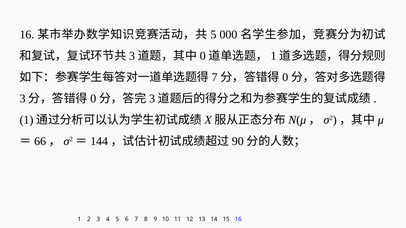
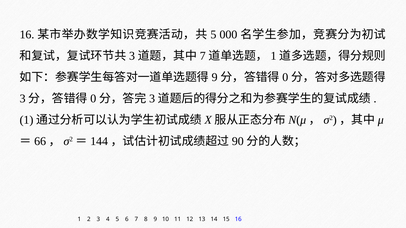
0 at (203, 56): 0 -> 7
7 at (215, 77): 7 -> 9
